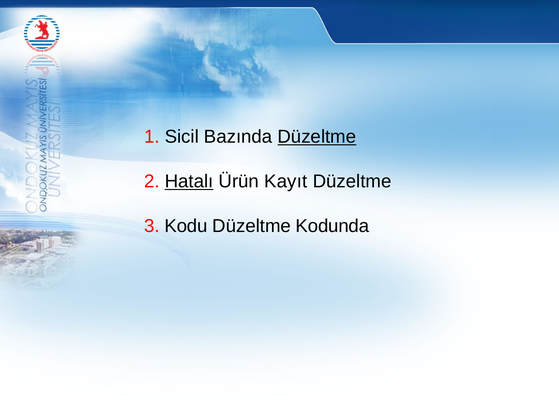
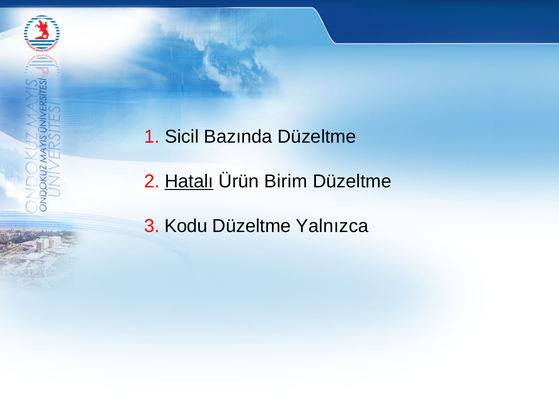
Düzeltme at (317, 137) underline: present -> none
Kayıt: Kayıt -> Birim
Kodunda: Kodunda -> Yalnızca
